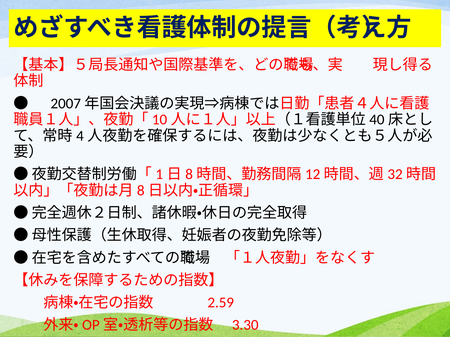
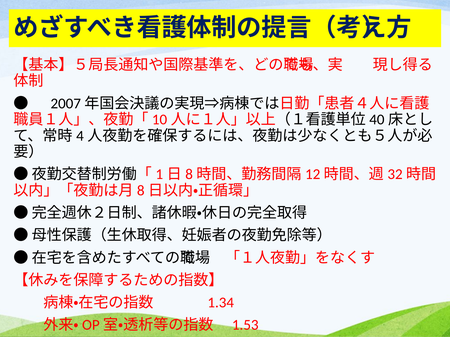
2.59: 2.59 -> 1.34
3.30: 3.30 -> 1.53
